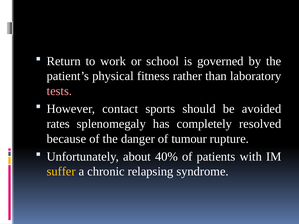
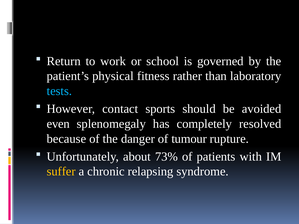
tests colour: pink -> light blue
rates: rates -> even
40%: 40% -> 73%
